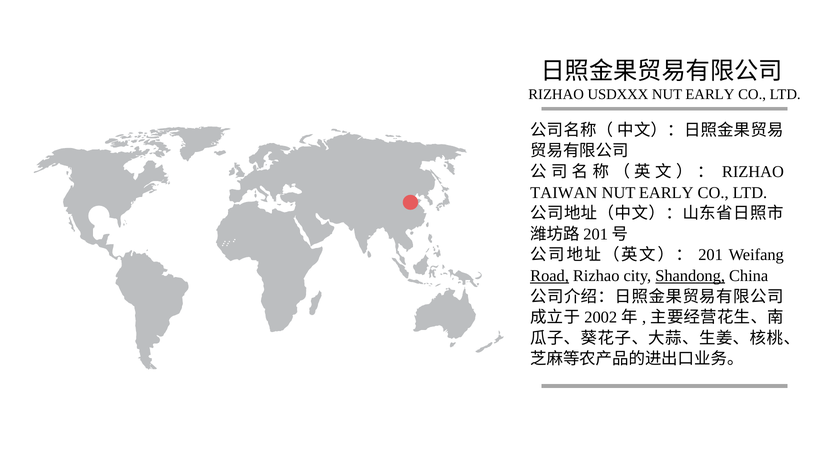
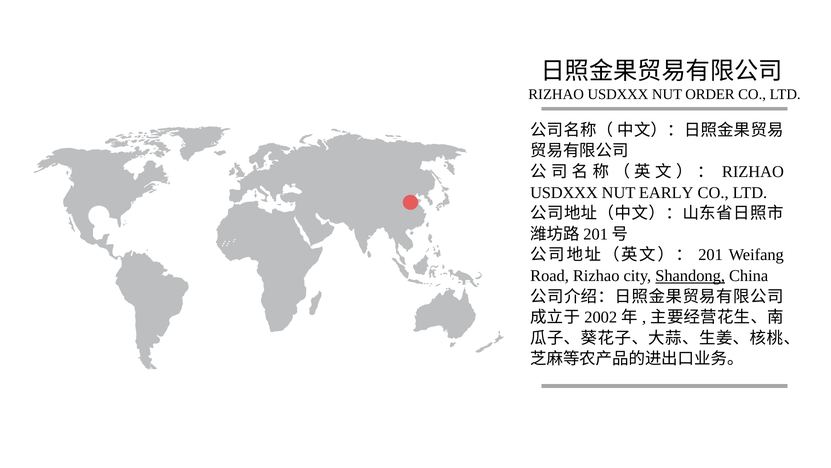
EARLY at (710, 94): EARLY -> ORDER
TAIWAN at (564, 192): TAIWAN -> USDXXX
Road underline: present -> none
